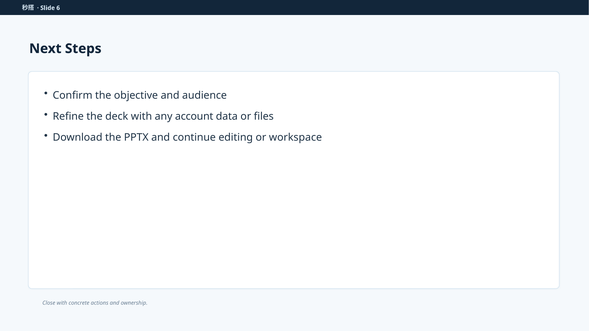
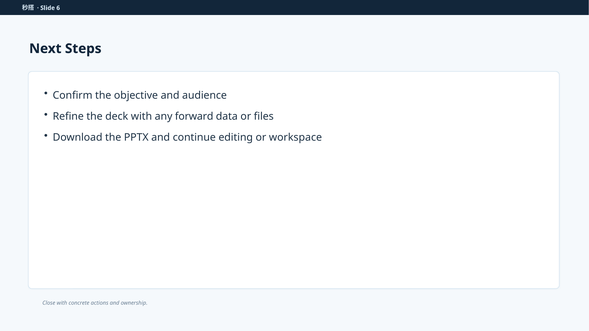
account: account -> forward
